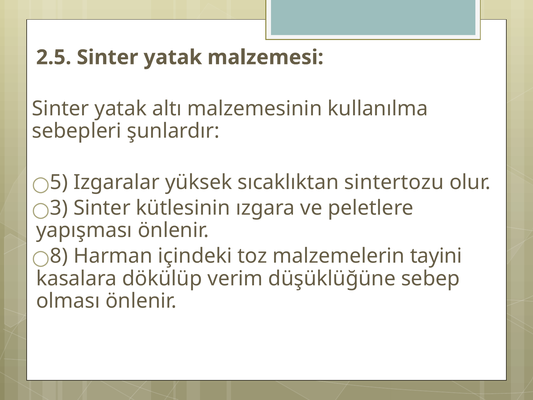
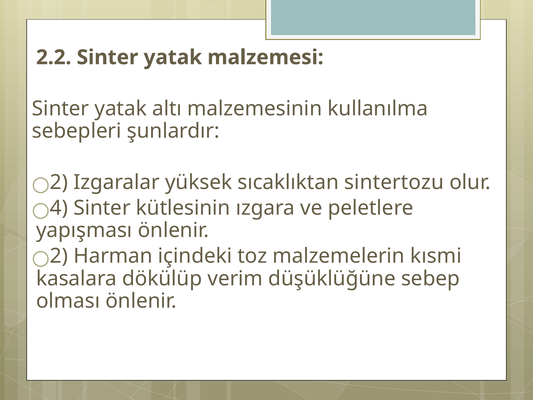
2.5: 2.5 -> 2.2
5 at (59, 182): 5 -> 2
3: 3 -> 4
8 at (59, 256): 8 -> 2
tayini: tayini -> kısmi
